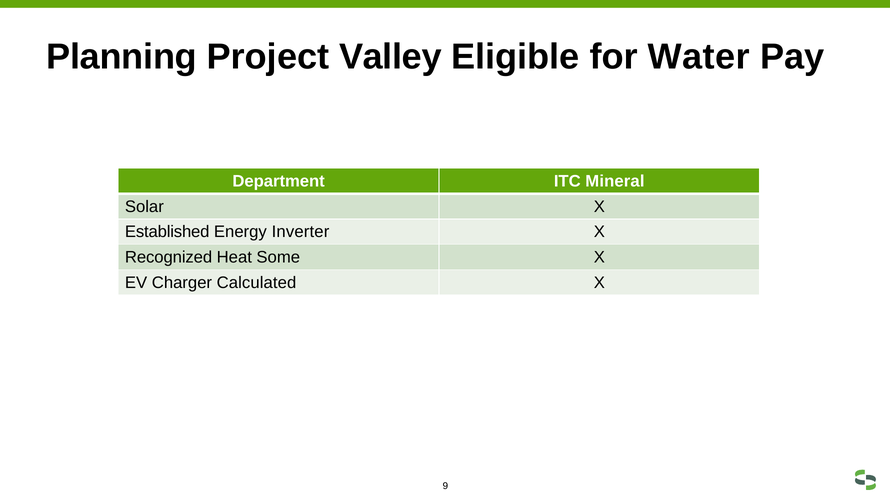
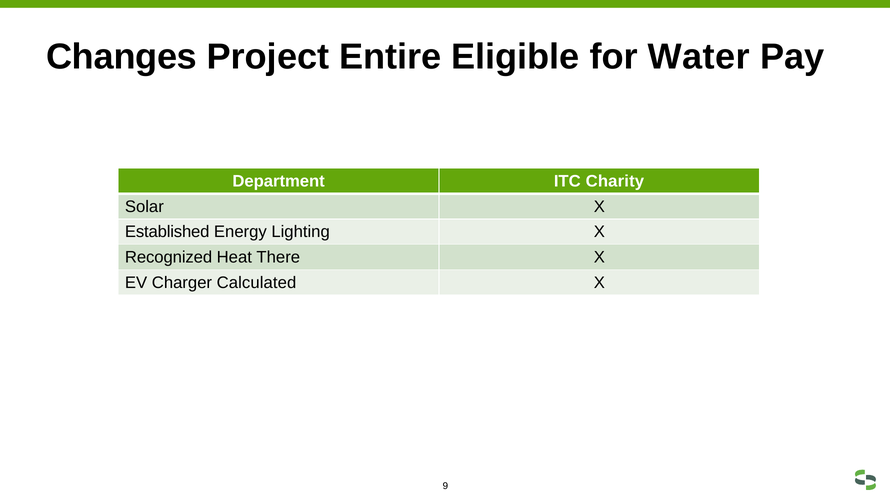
Planning: Planning -> Changes
Valley: Valley -> Entire
Mineral: Mineral -> Charity
Inverter: Inverter -> Lighting
Some: Some -> There
